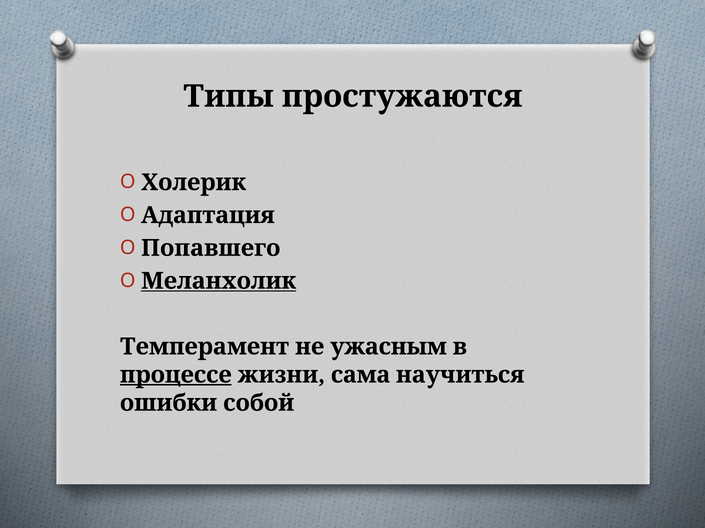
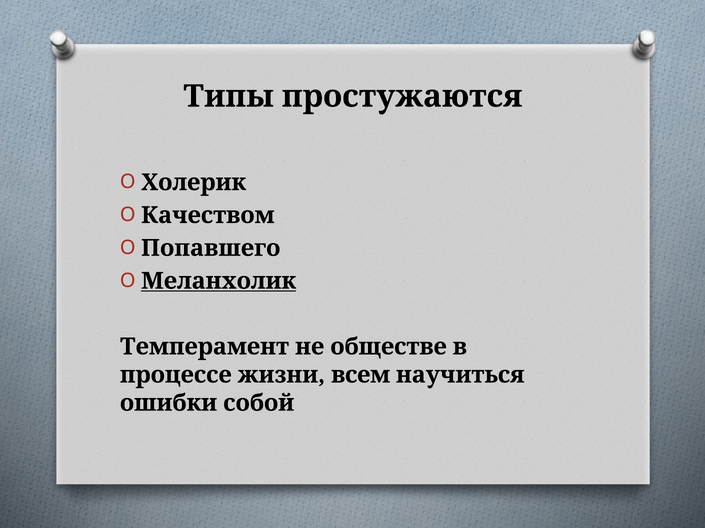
Адаптация: Адаптация -> Качеством
ужасным: ужасным -> обществе
процессе underline: present -> none
сама: сама -> всем
